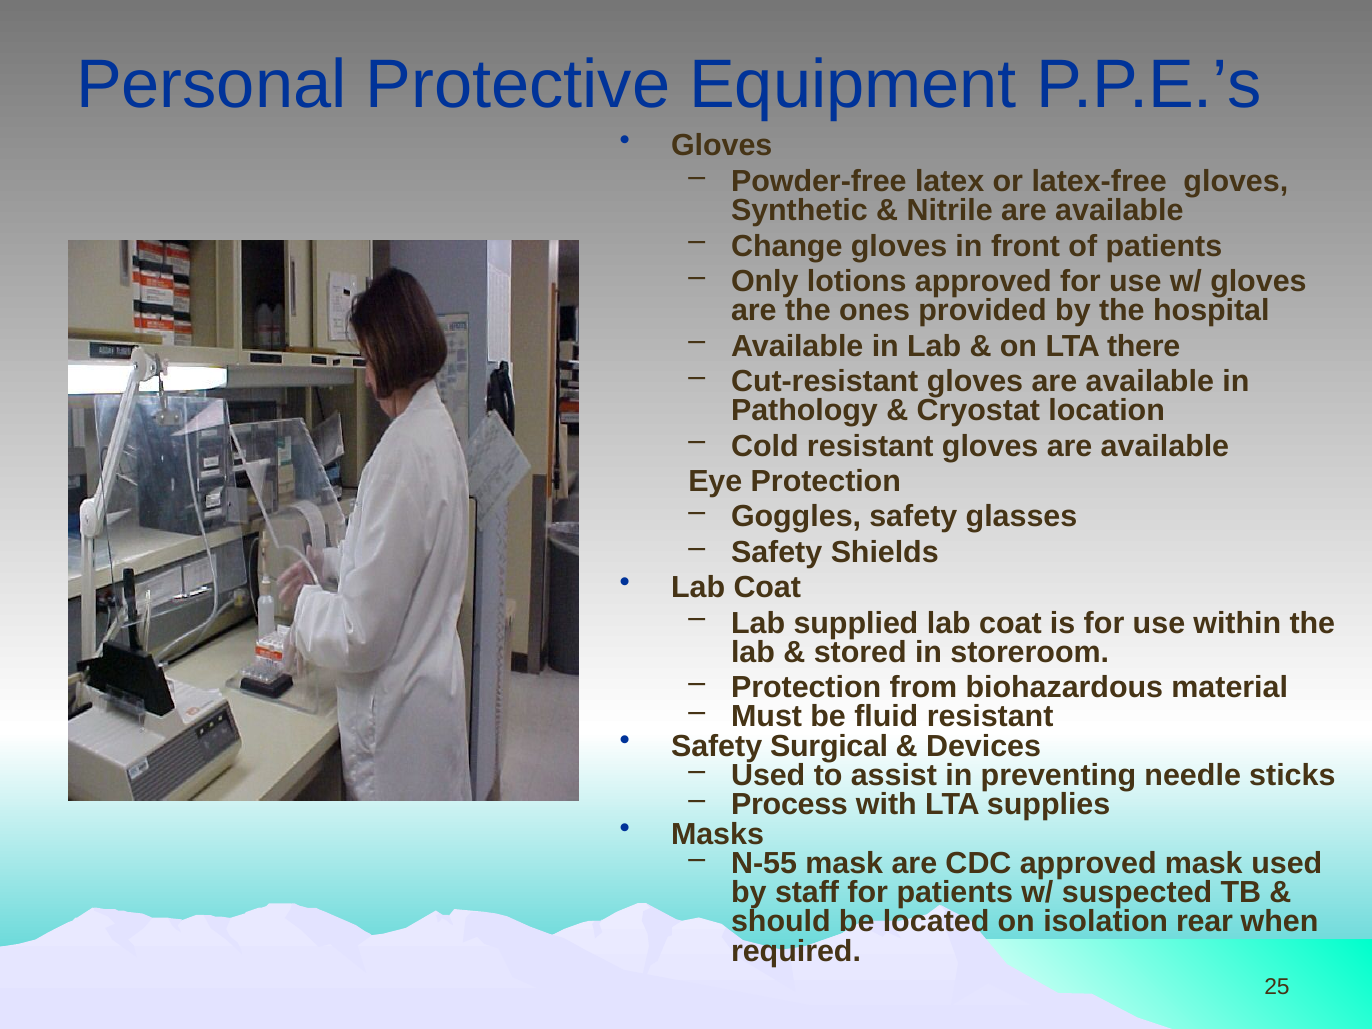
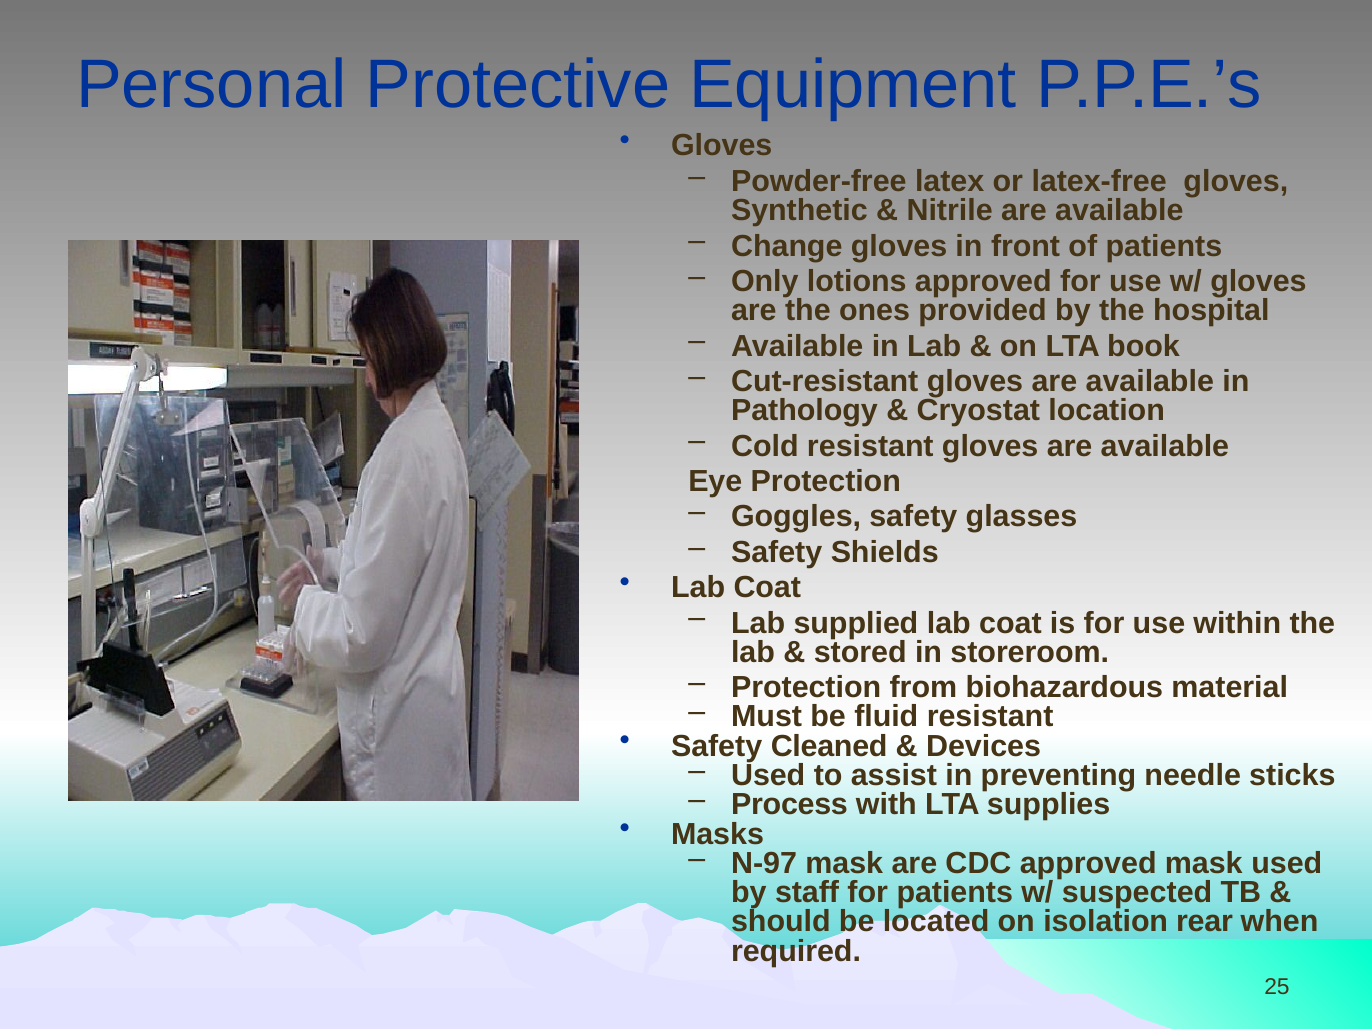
there: there -> book
Surgical: Surgical -> Cleaned
N-55: N-55 -> N-97
